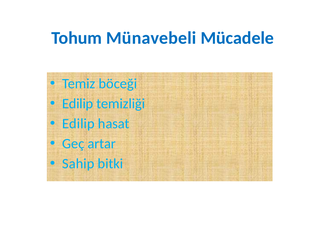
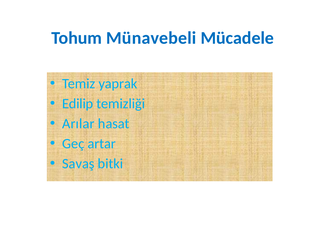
böceği: böceği -> yaprak
Edilip at (78, 124): Edilip -> Arılar
Sahip: Sahip -> Savaş
